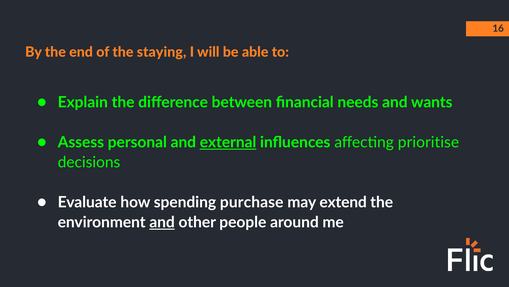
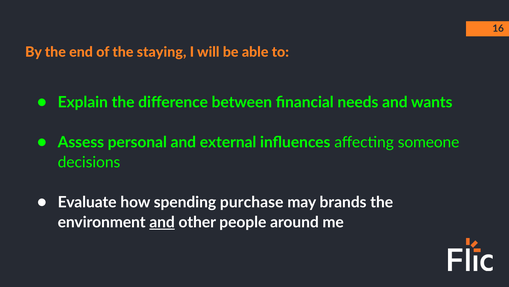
external underline: present -> none
prioritise: prioritise -> someone
extend: extend -> brands
